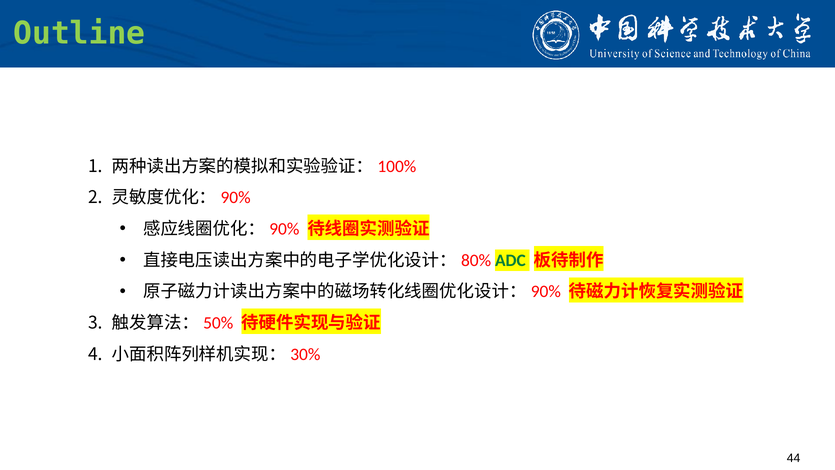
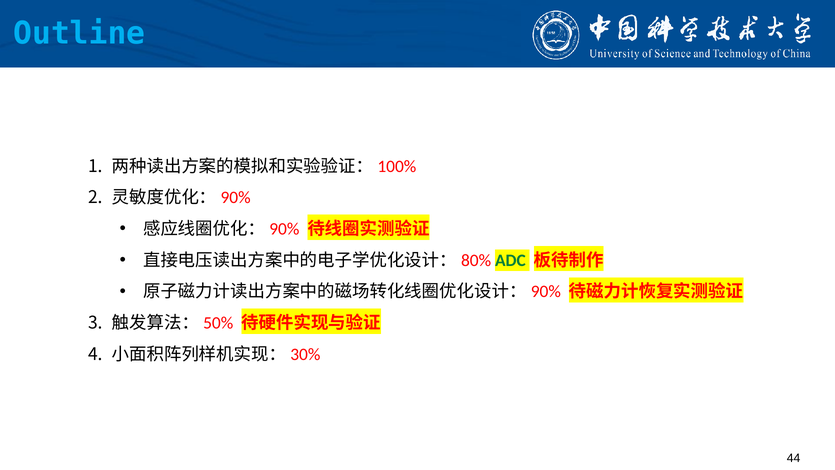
Outline colour: light green -> light blue
